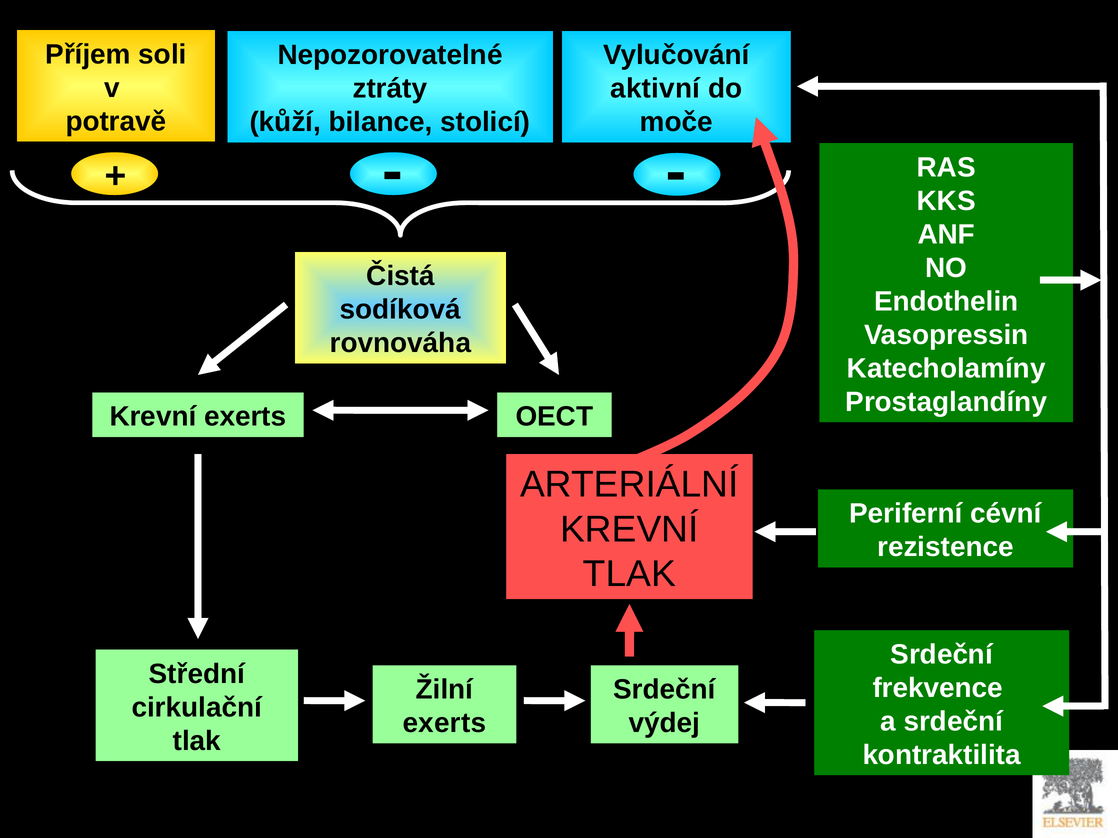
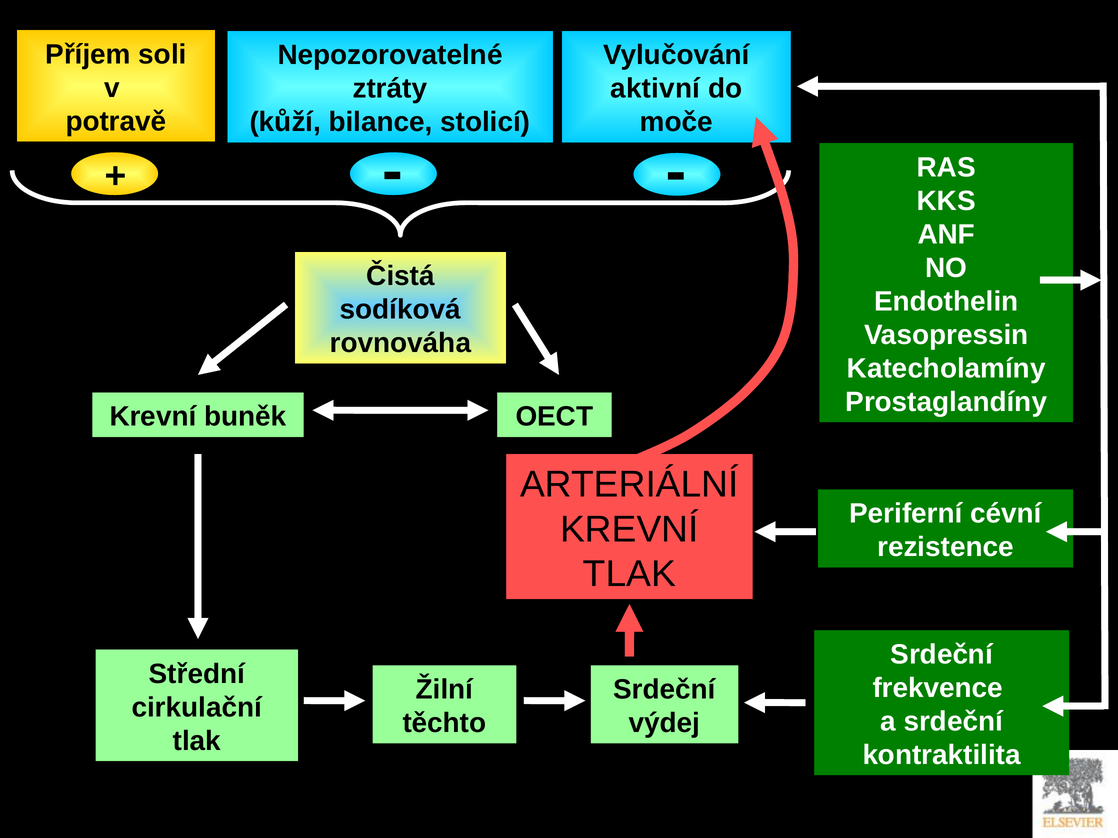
Krevní exerts: exerts -> buněk
exerts at (444, 723): exerts -> těchto
